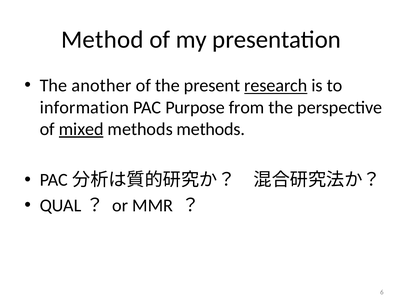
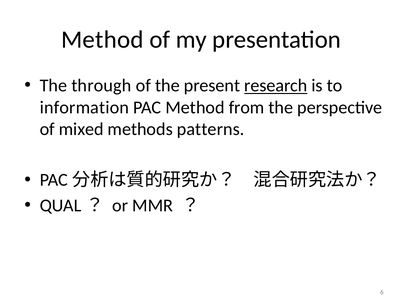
another: another -> through
PAC Purpose: Purpose -> Method
mixed underline: present -> none
methods methods: methods -> patterns
